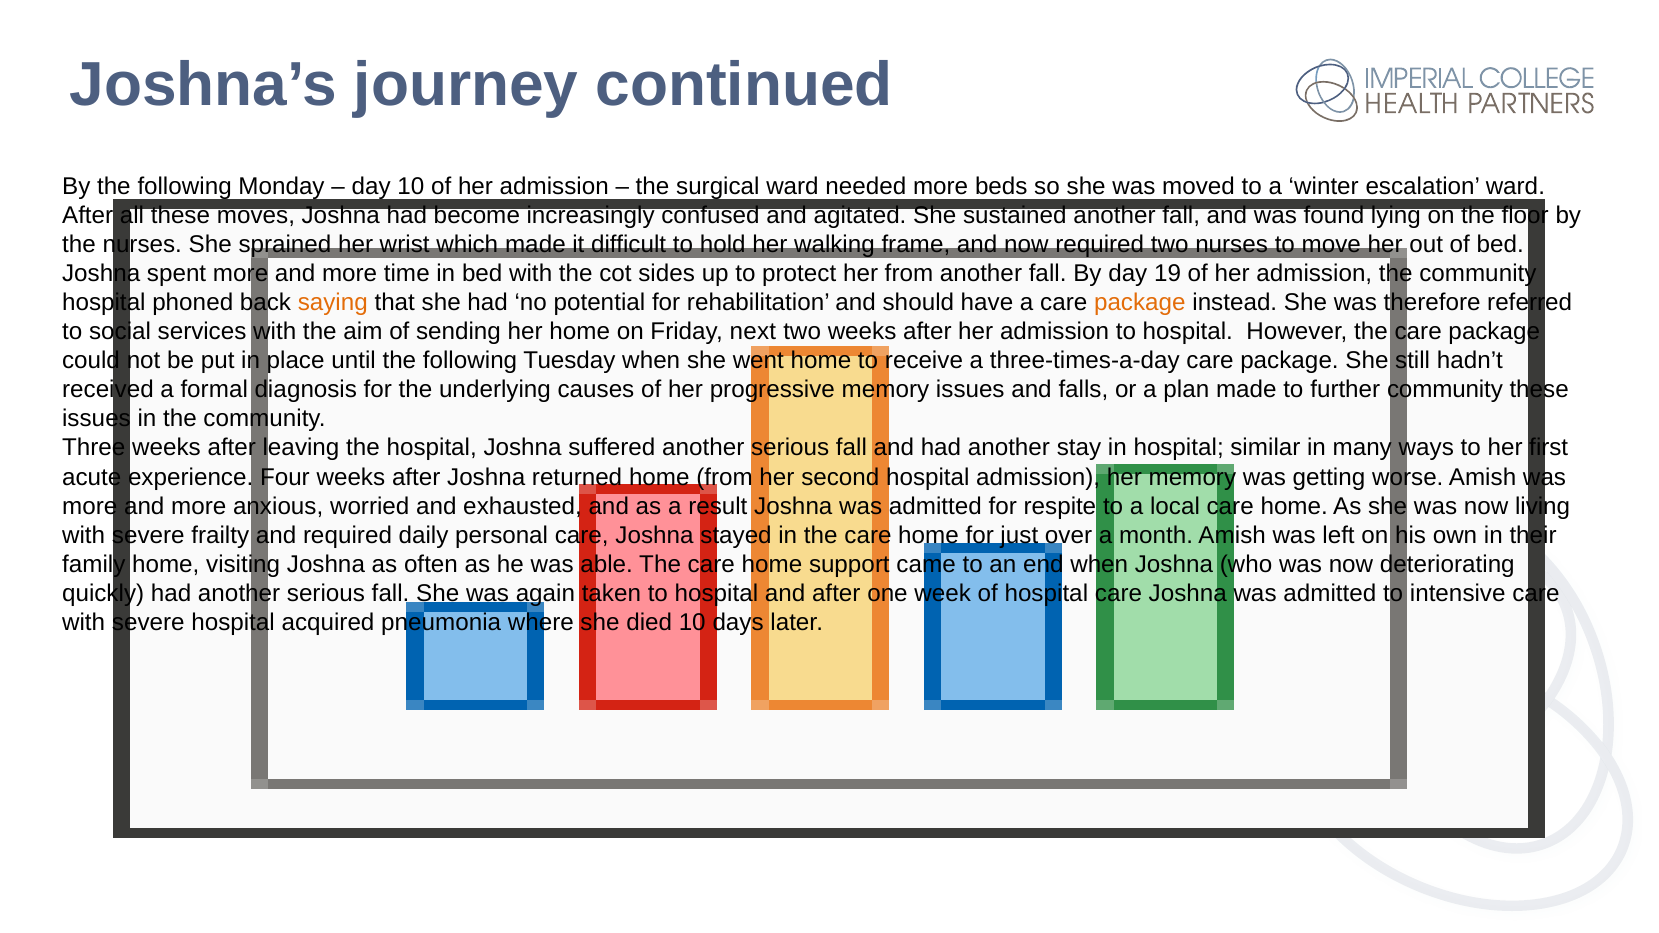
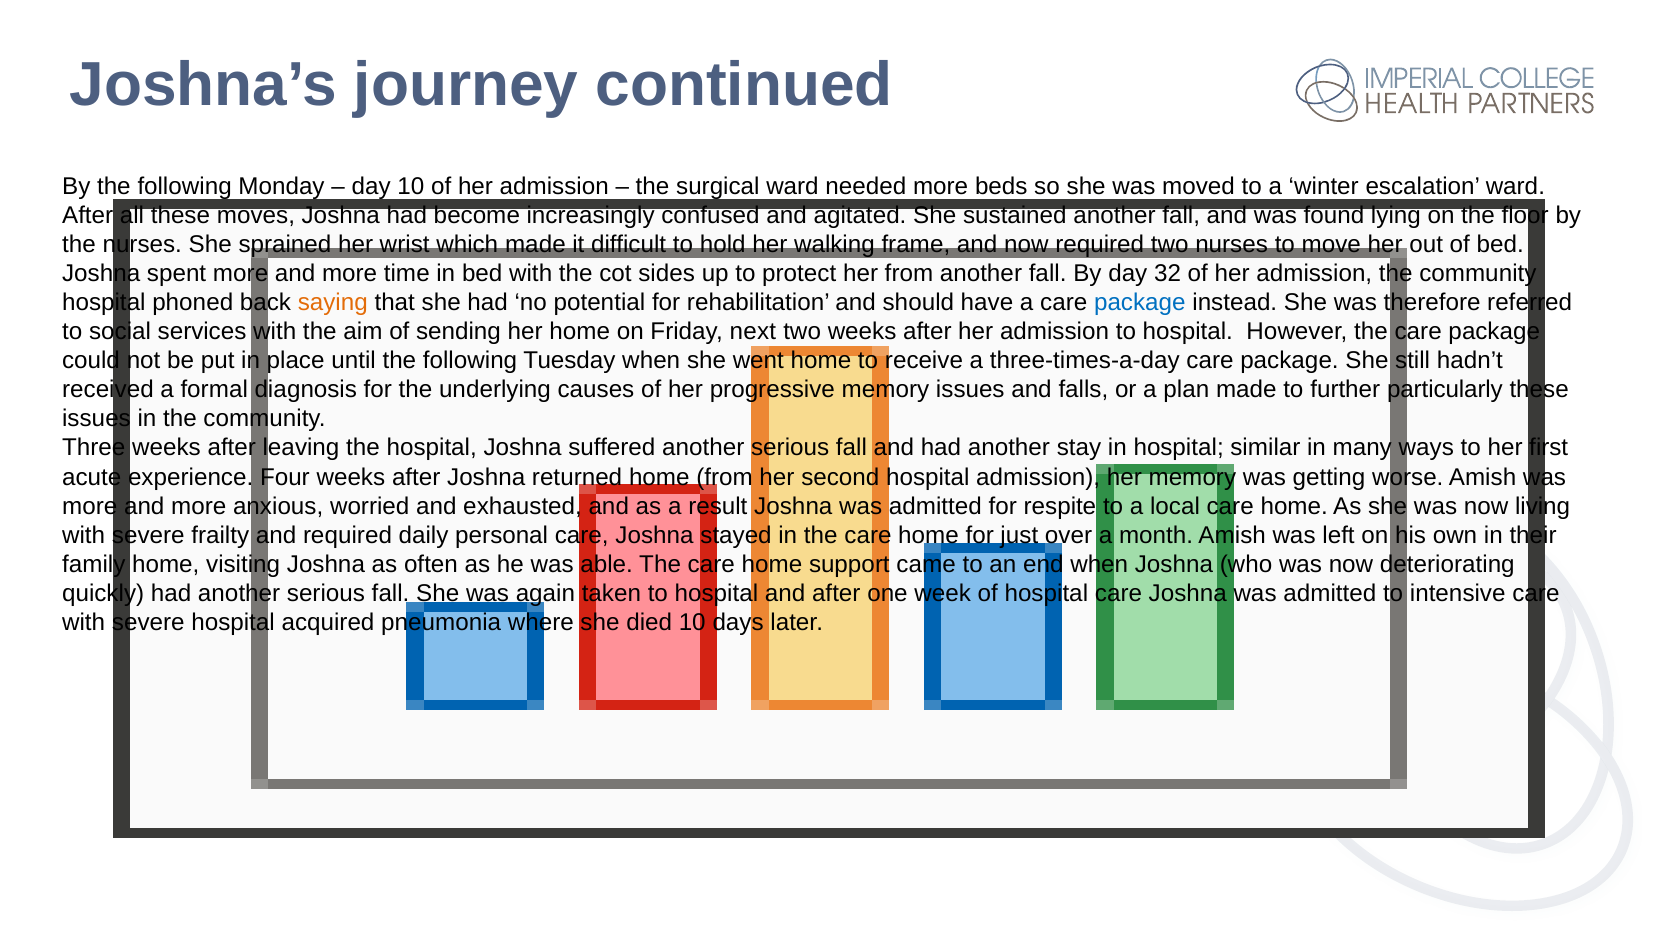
19: 19 -> 32
package at (1140, 303) colour: orange -> blue
further community: community -> particularly
